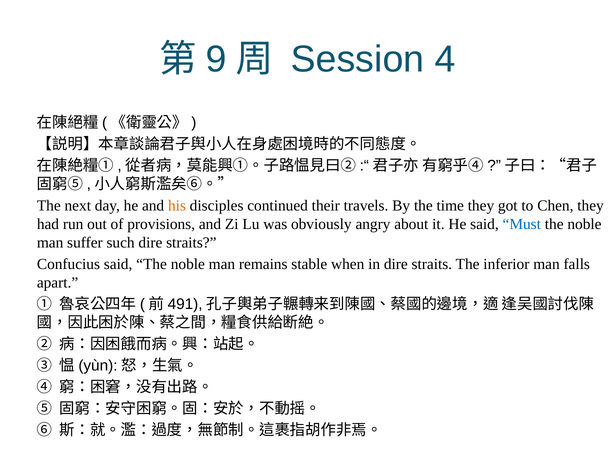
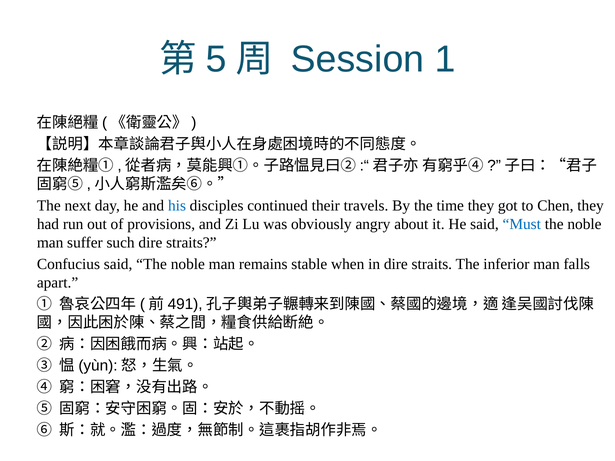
9: 9 -> 5
4: 4 -> 1
his colour: orange -> blue
